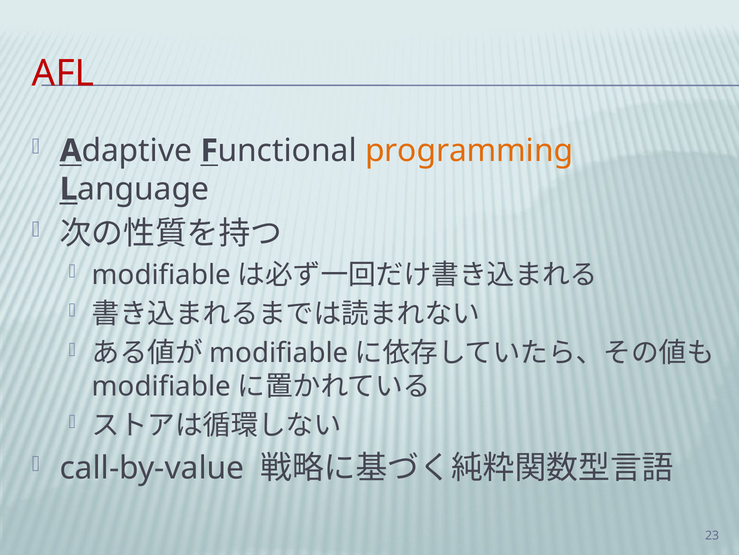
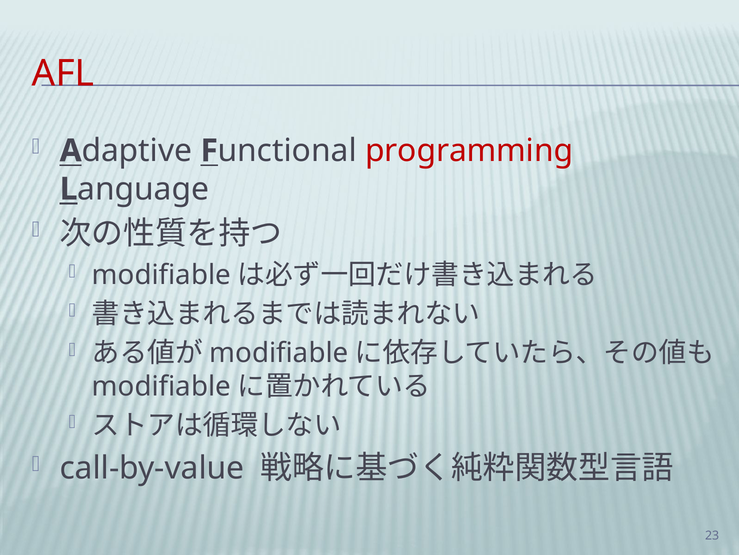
programming colour: orange -> red
